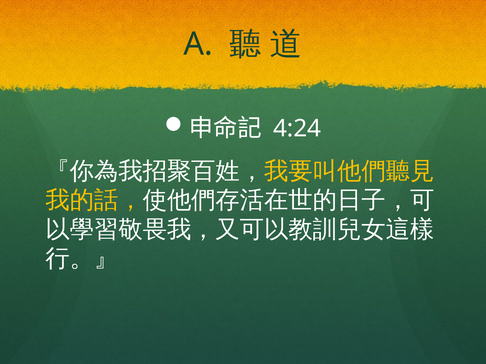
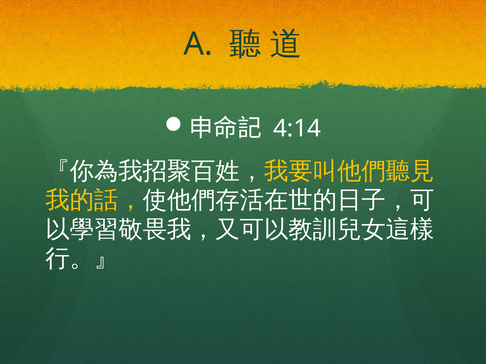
4:24: 4:24 -> 4:14
